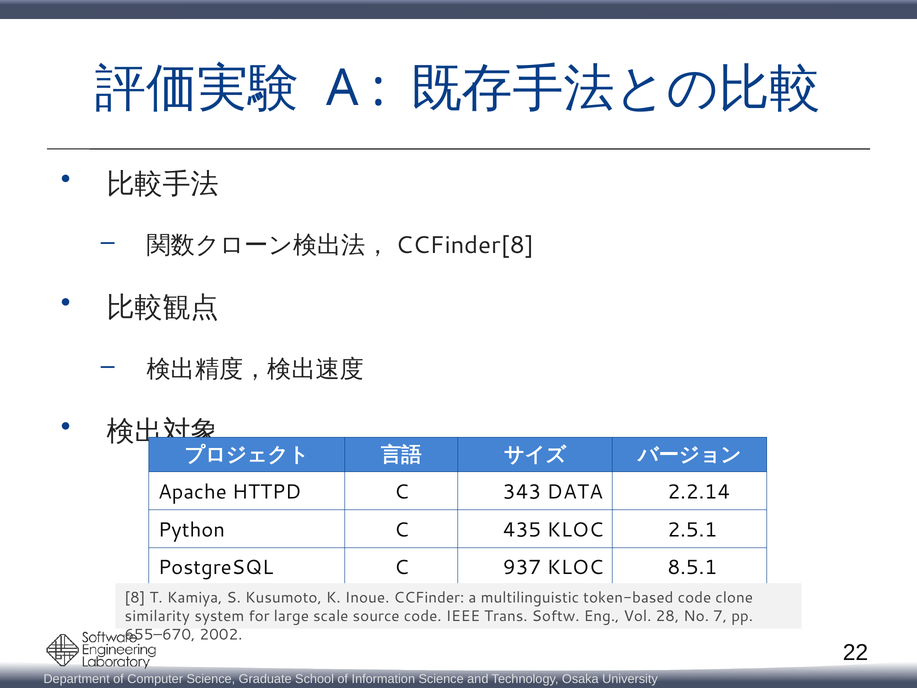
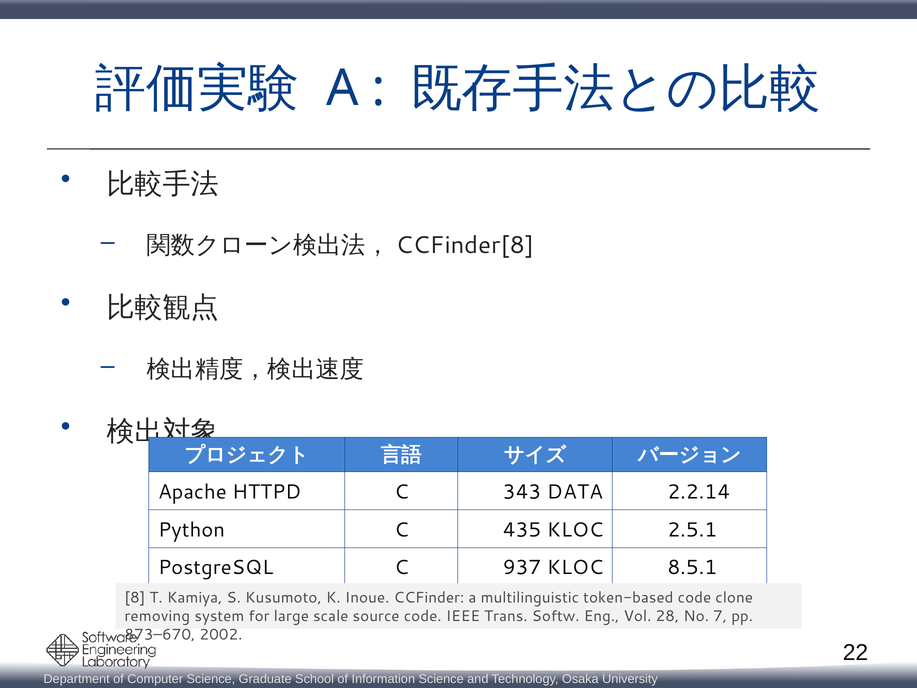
similarity: similarity -> removing
655–670: 655–670 -> 873–670
